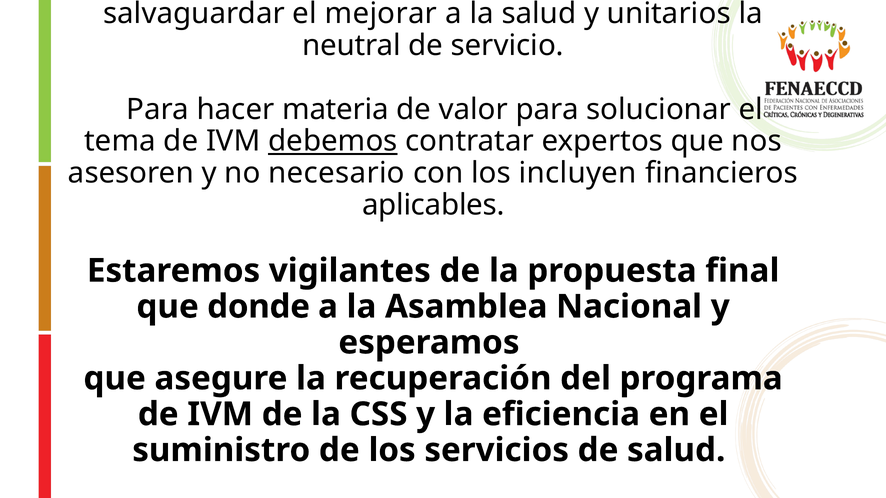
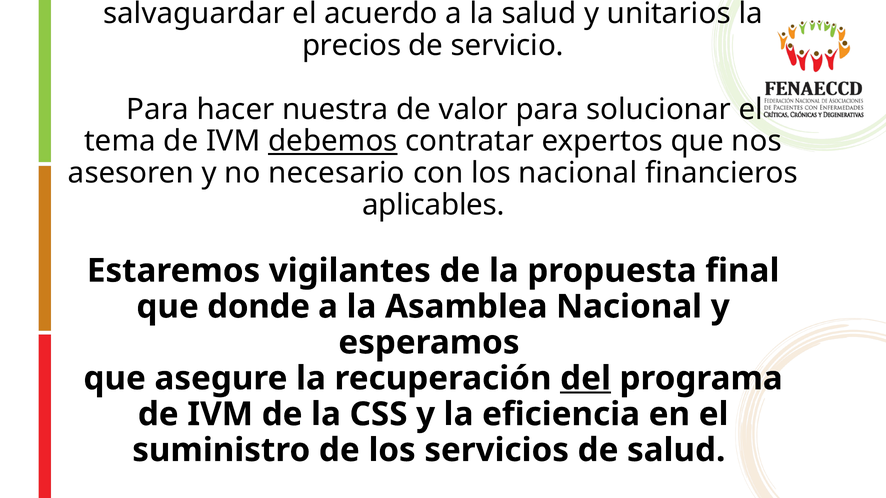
mejorar: mejorar -> acuerdo
neutral at (352, 46): neutral -> precios
hacer materia: materia -> nuestra
los incluyen: incluyen -> nacional
del underline: none -> present
